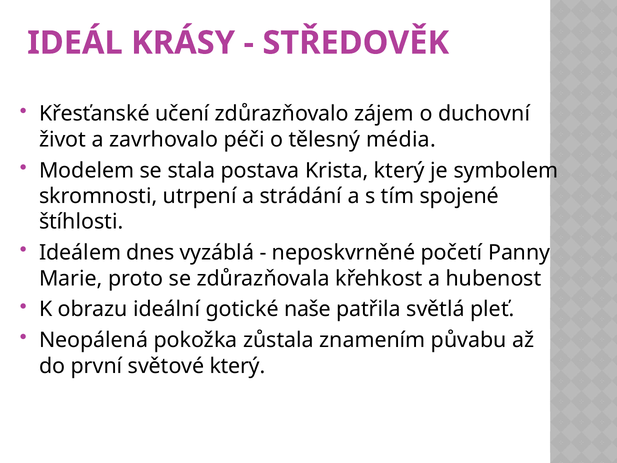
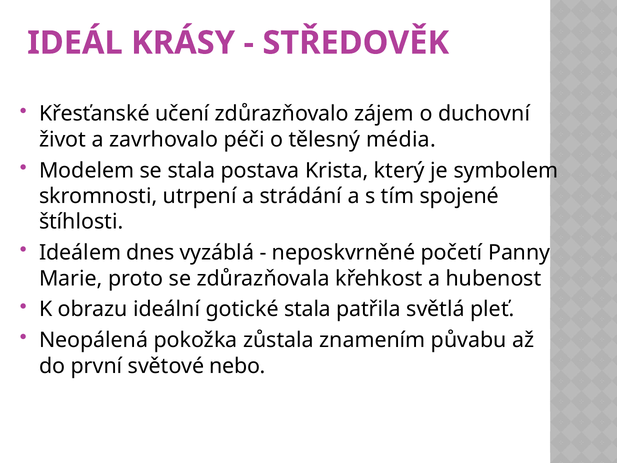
gotické naše: naše -> stala
světové který: který -> nebo
